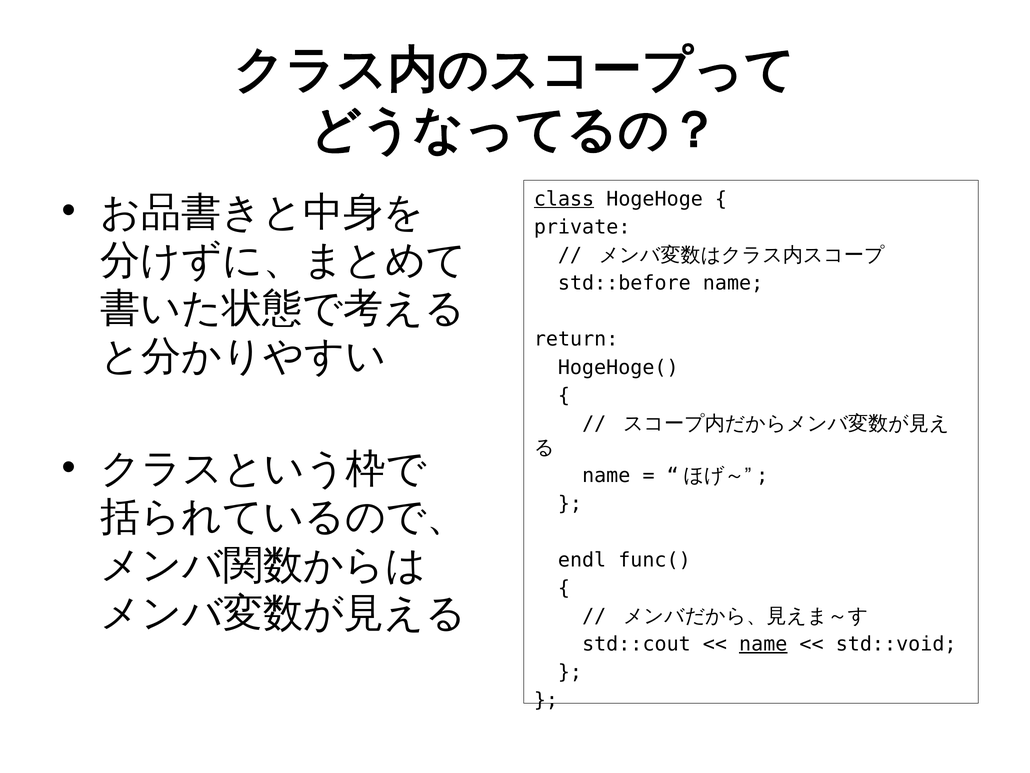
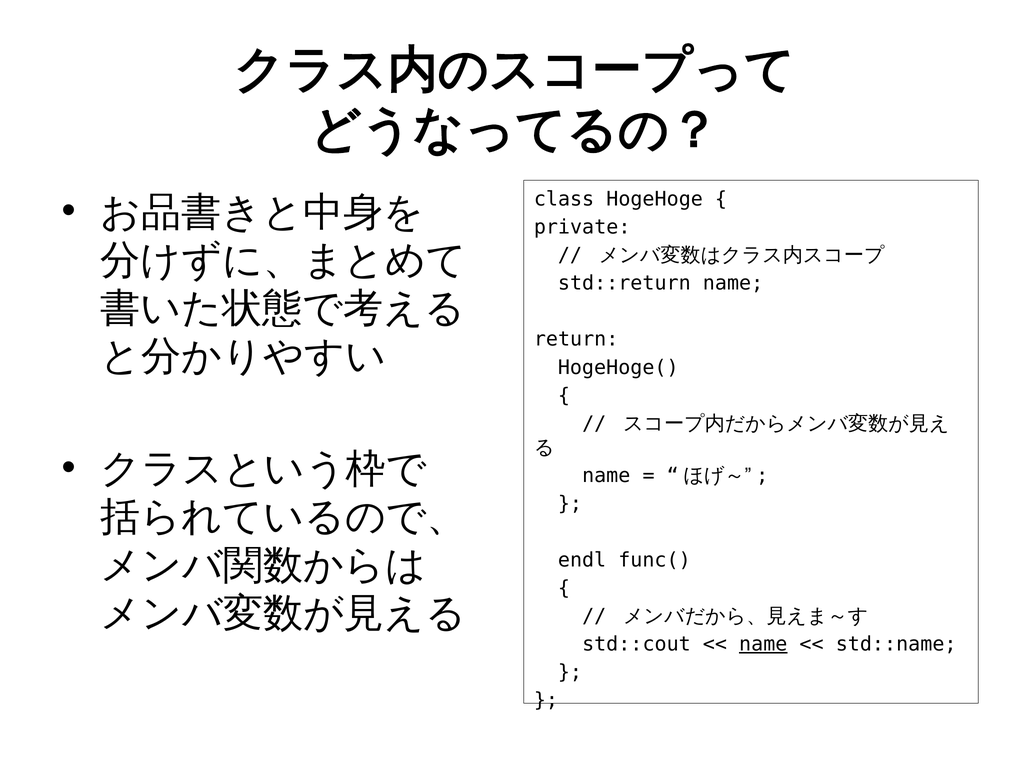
class underline: present -> none
std::before: std::before -> std::return
std::void: std::void -> std::name
